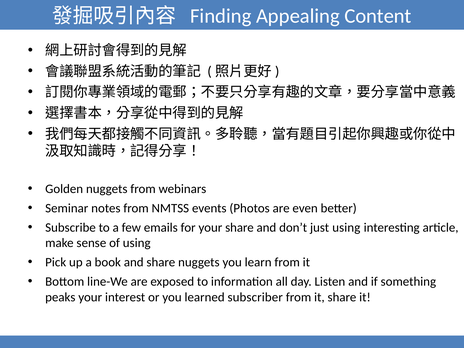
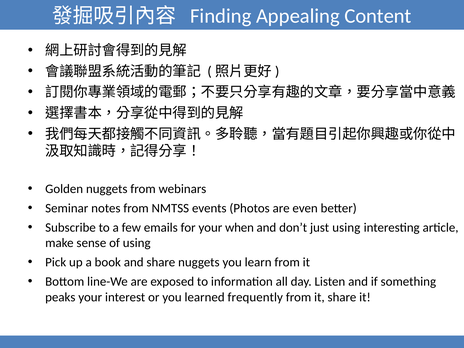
your share: share -> when
subscriber: subscriber -> frequently
